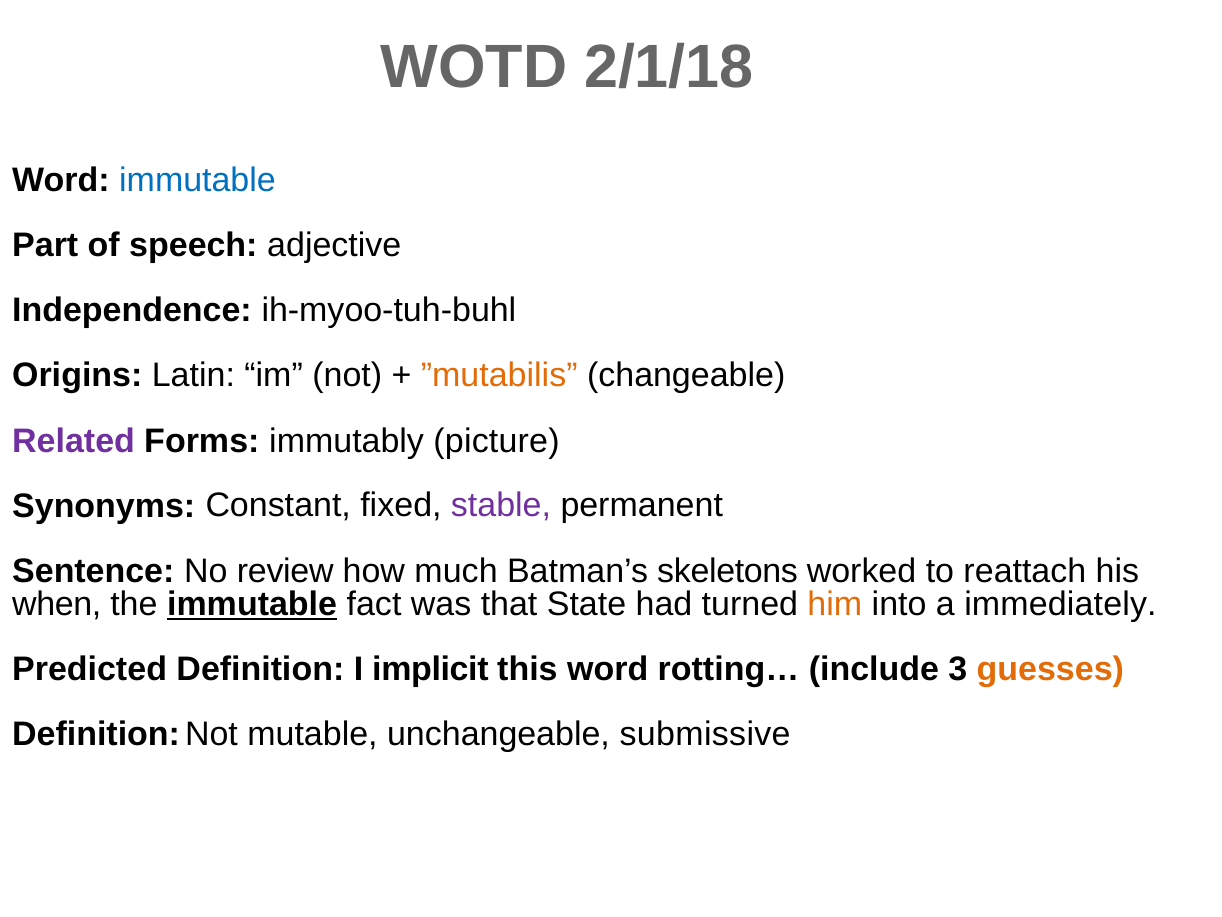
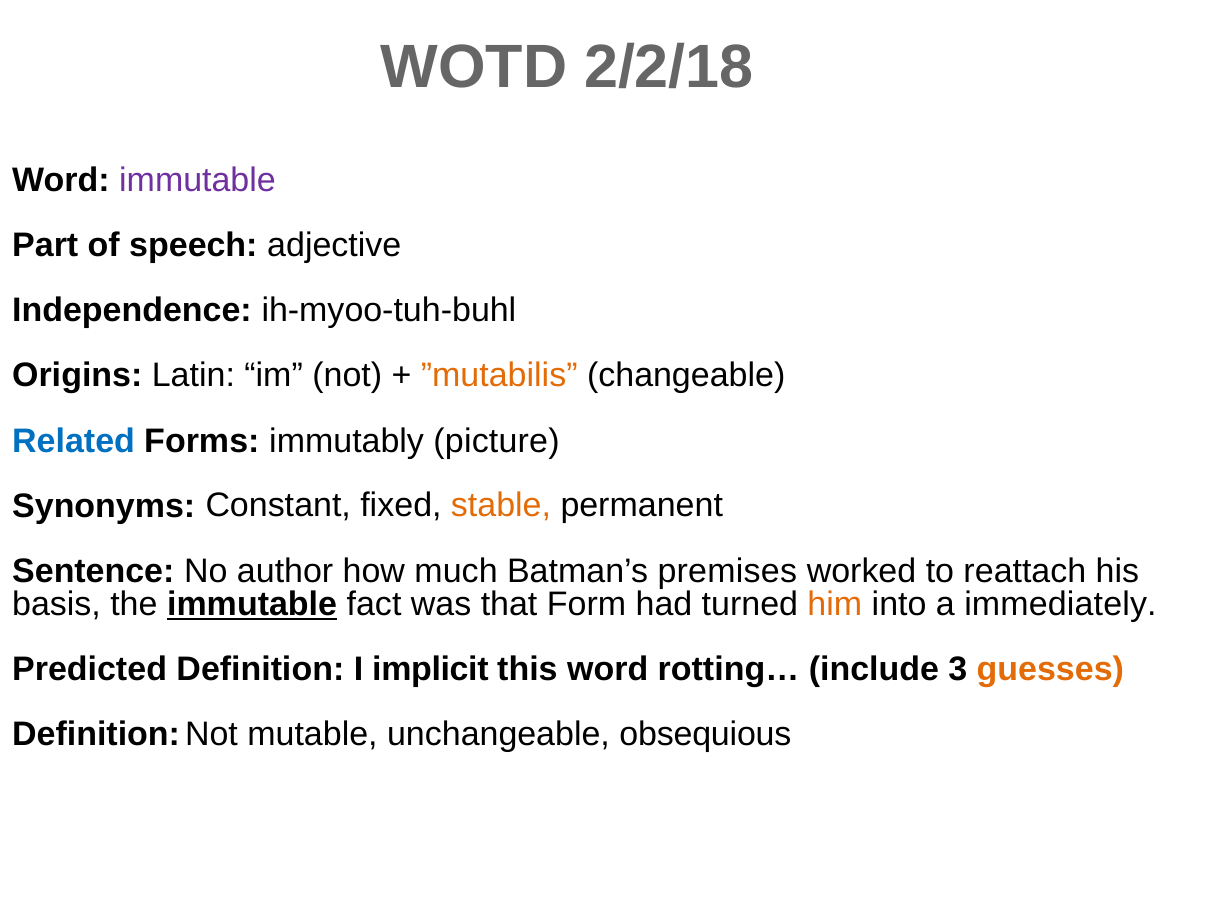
2/1/18: 2/1/18 -> 2/2/18
immutable at (197, 180) colour: blue -> purple
Related colour: purple -> blue
stable colour: purple -> orange
review: review -> author
skeletons: skeletons -> premises
when: when -> basis
State: State -> Form
submissive: submissive -> obsequious
